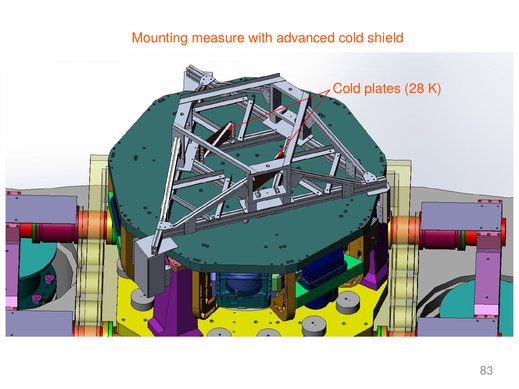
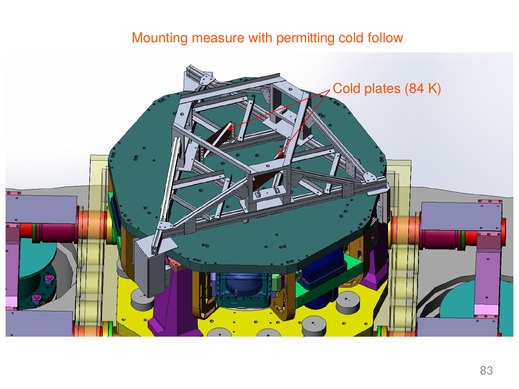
advanced: advanced -> permitting
shield: shield -> follow
28: 28 -> 84
